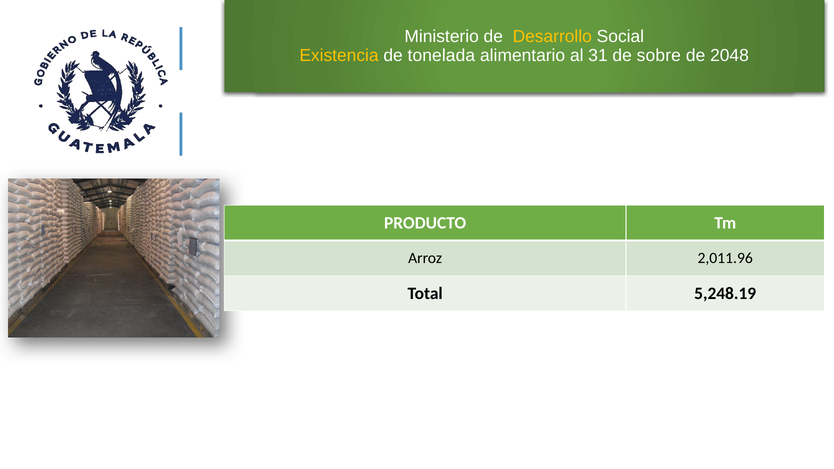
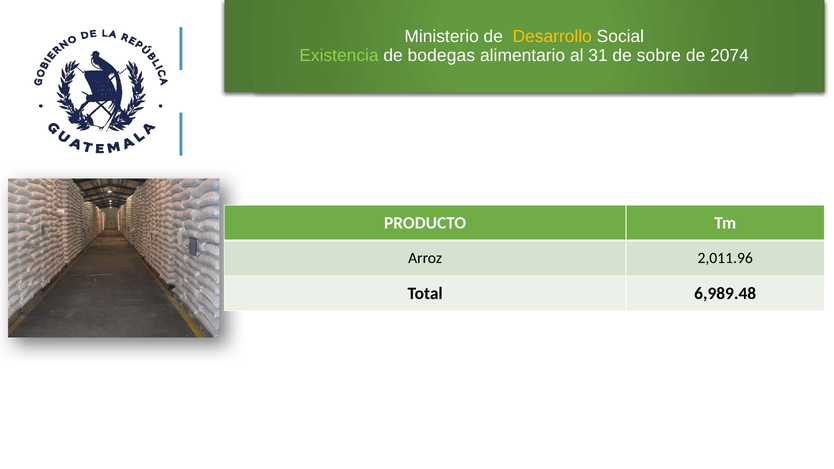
Existencia colour: yellow -> light green
tonelada: tonelada -> bodegas
2048: 2048 -> 2074
5,248.19: 5,248.19 -> 6,989.48
